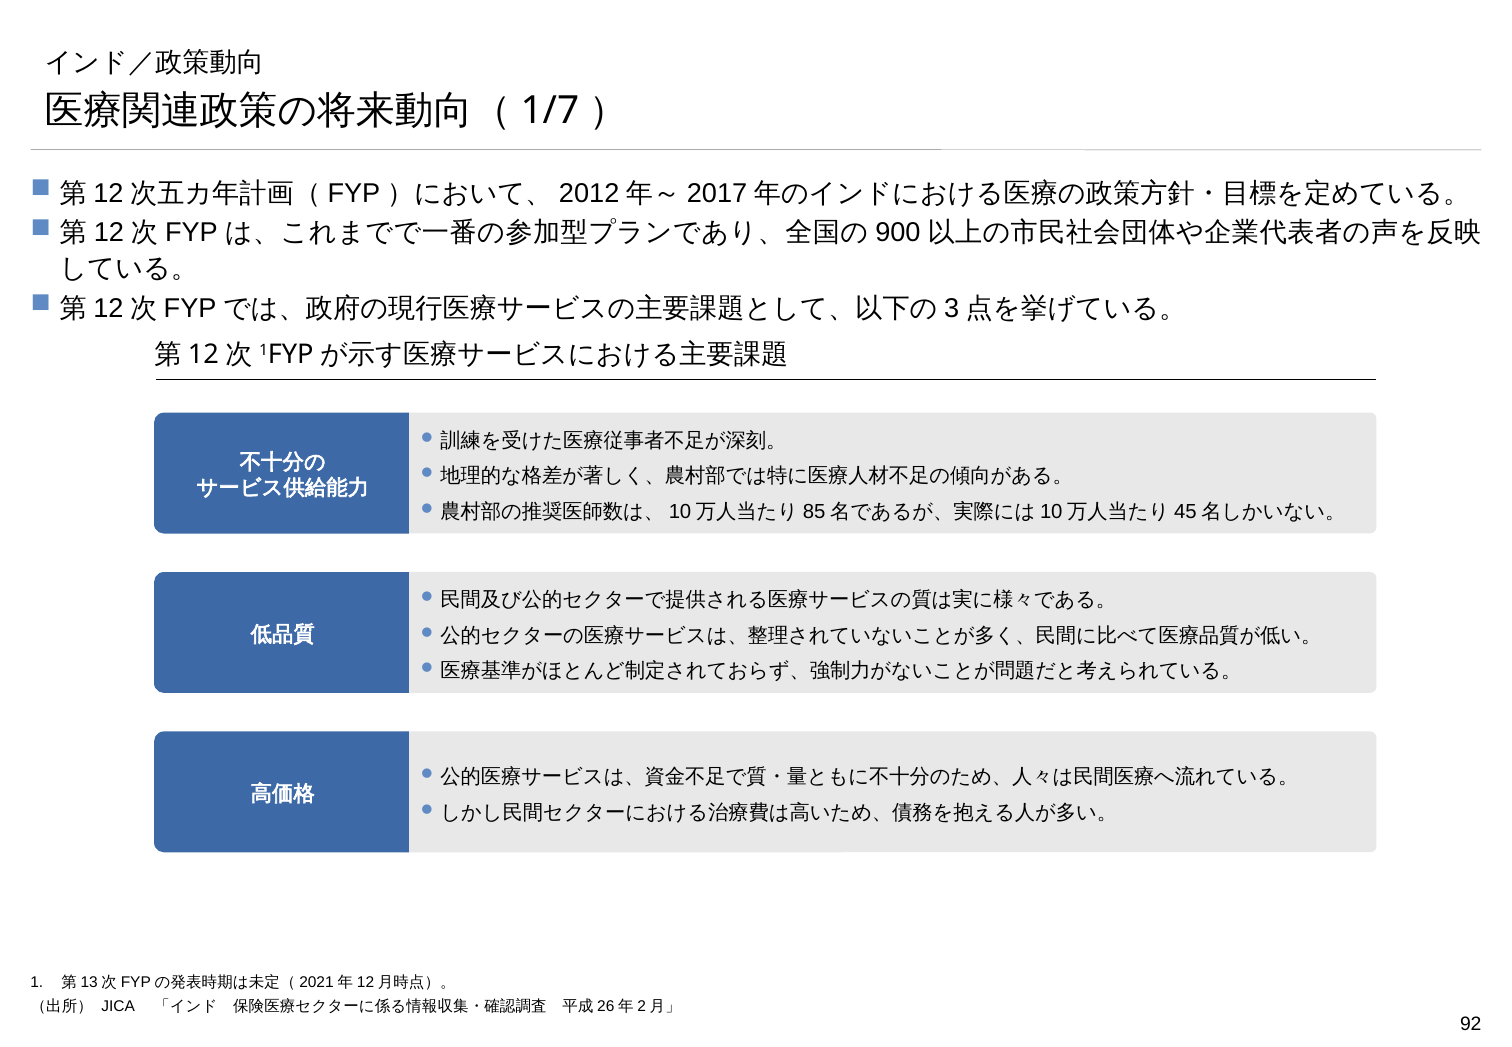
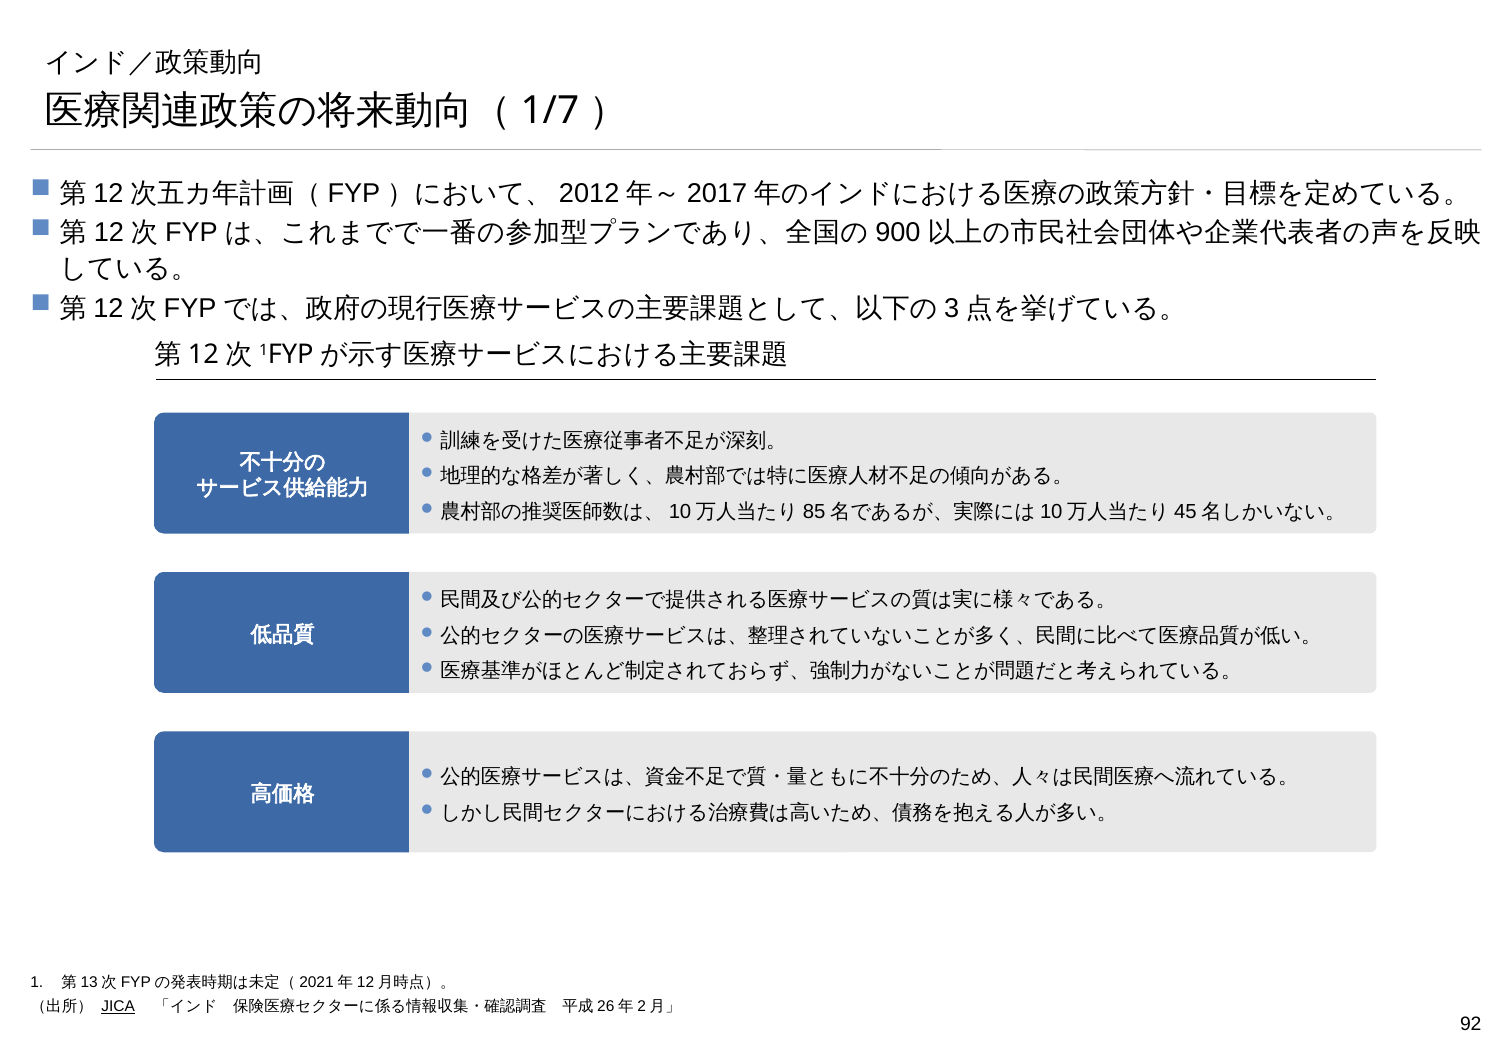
JICA underline: none -> present
